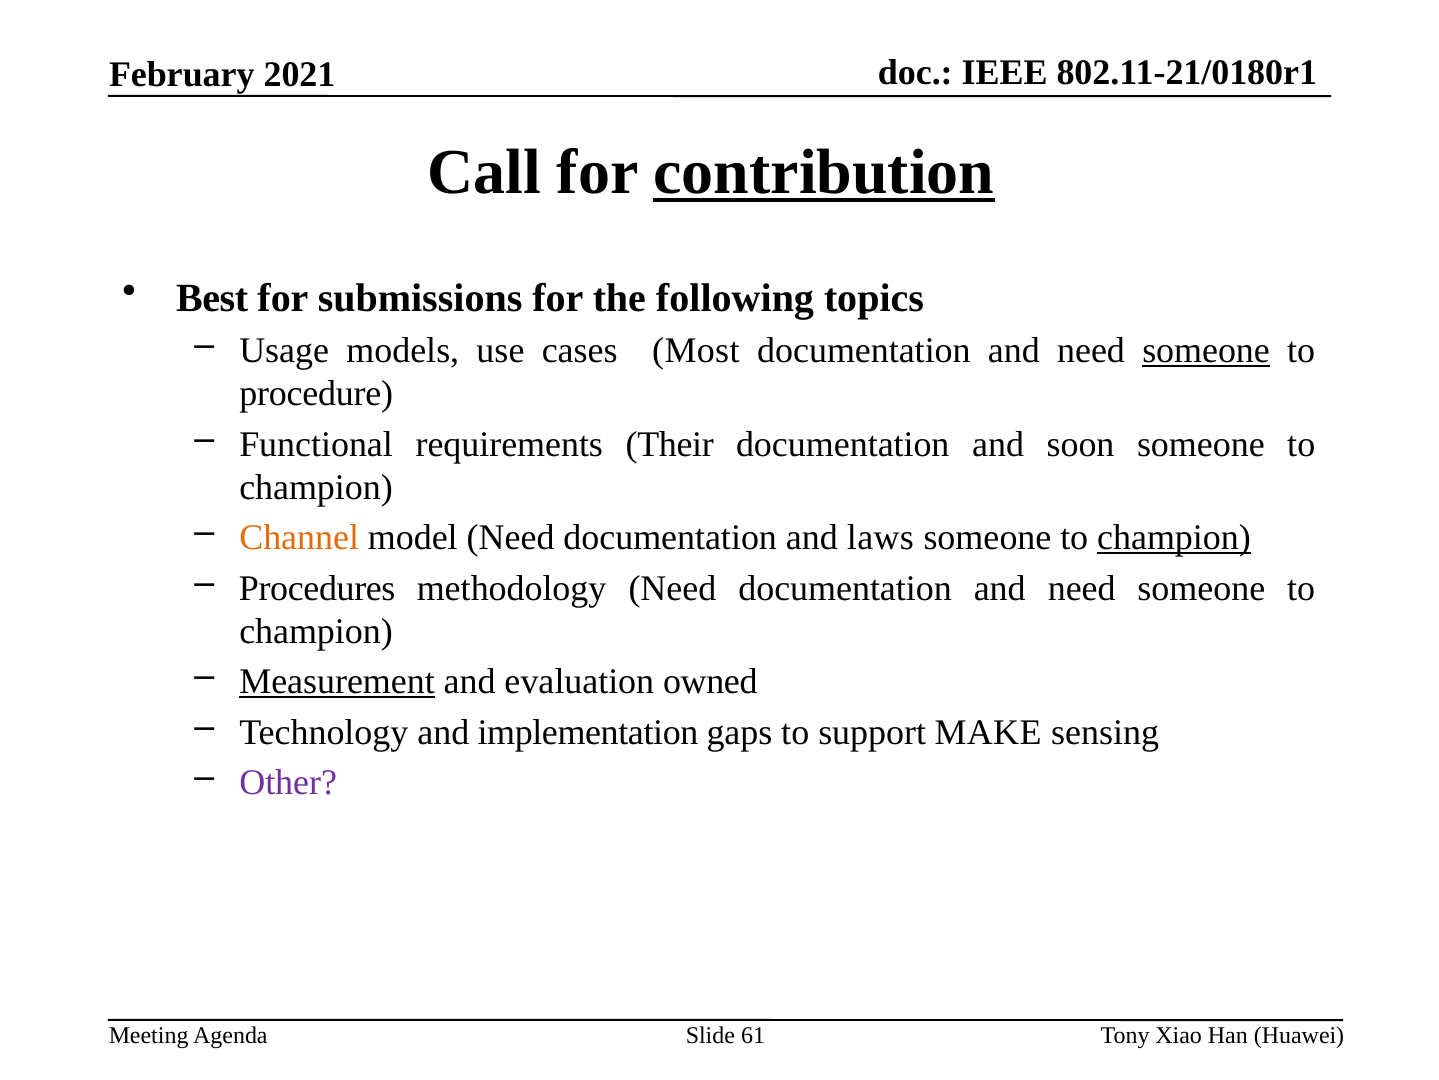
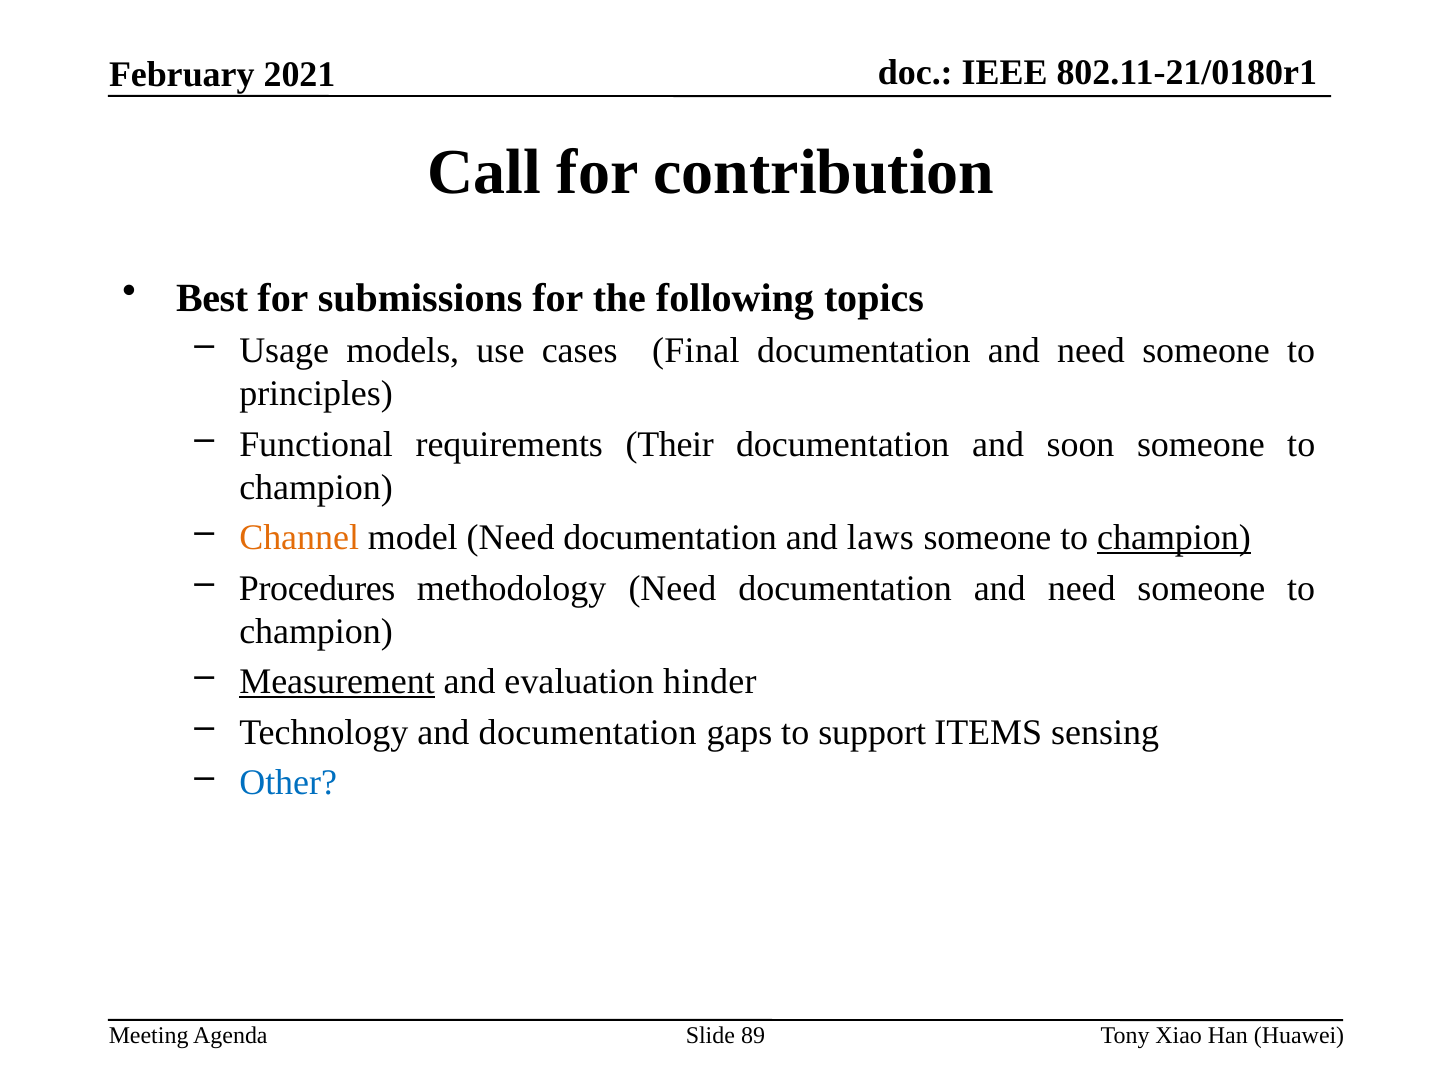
contribution underline: present -> none
Most: Most -> Final
someone at (1206, 350) underline: present -> none
procedure: procedure -> principles
owned: owned -> hinder
and implementation: implementation -> documentation
MAKE: MAKE -> ITEMS
Other colour: purple -> blue
61: 61 -> 89
